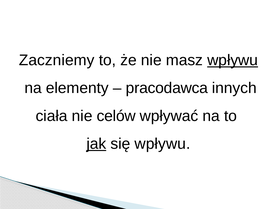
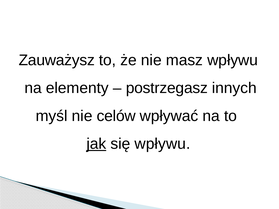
Zaczniemy: Zaczniemy -> Zauważysz
wpływu at (233, 60) underline: present -> none
pracodawca: pracodawca -> postrzegasz
ciała: ciała -> myśl
